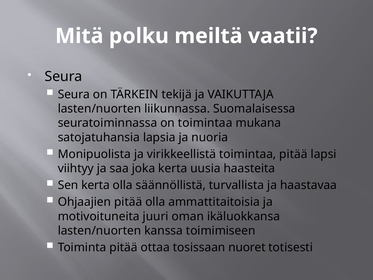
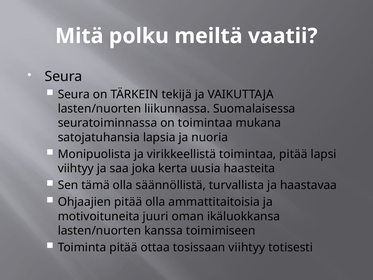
Sen kerta: kerta -> tämä
tosissaan nuoret: nuoret -> viihtyy
